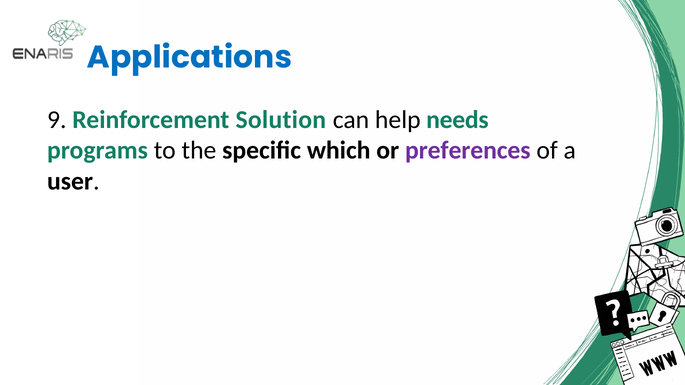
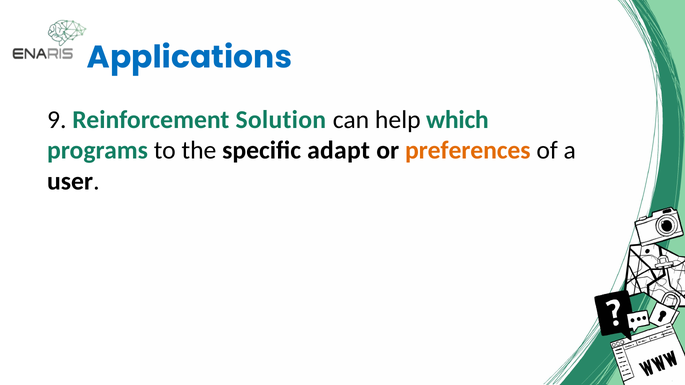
needs: needs -> which
which: which -> adapt
preferences colour: purple -> orange
